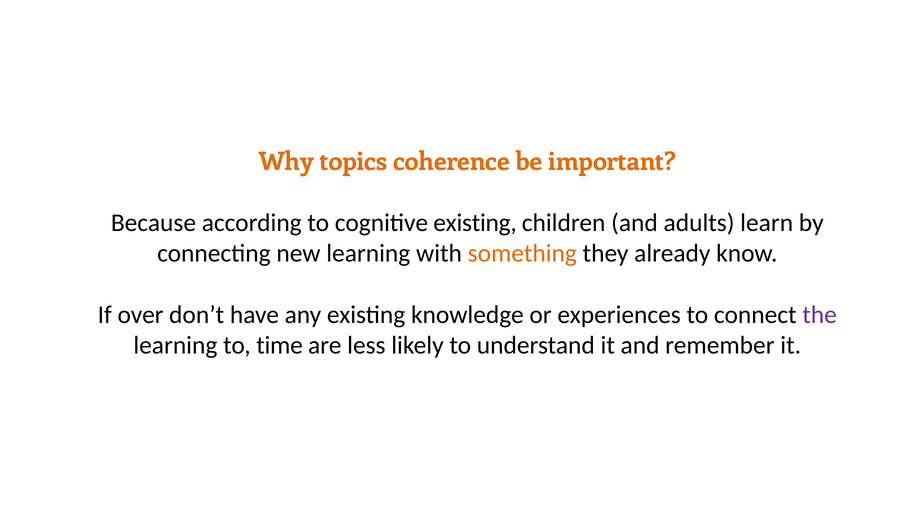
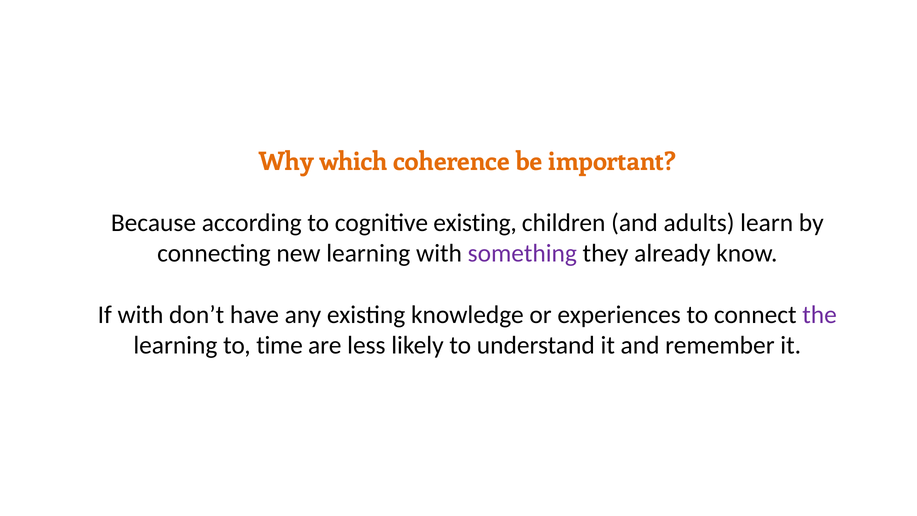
topics: topics -> which
something colour: orange -> purple
If over: over -> with
